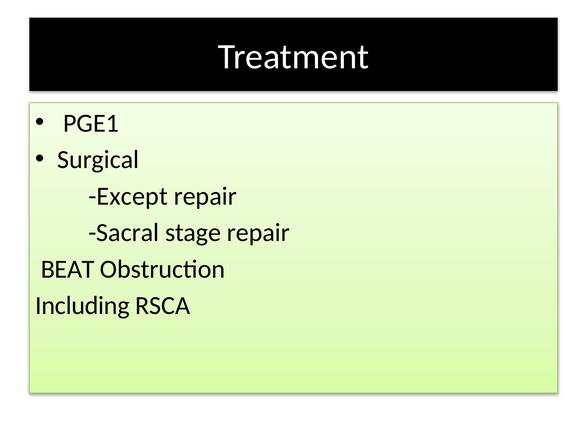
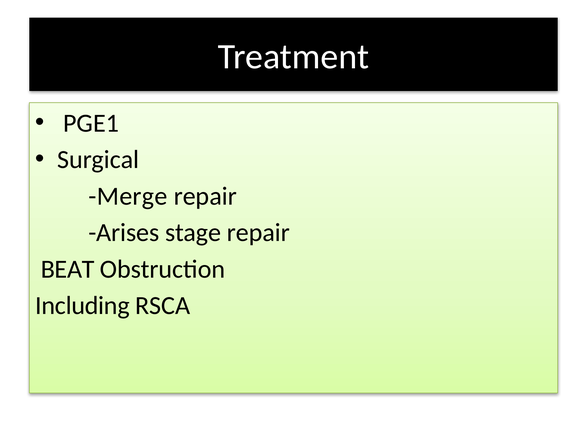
Except: Except -> Merge
Sacral: Sacral -> Arises
